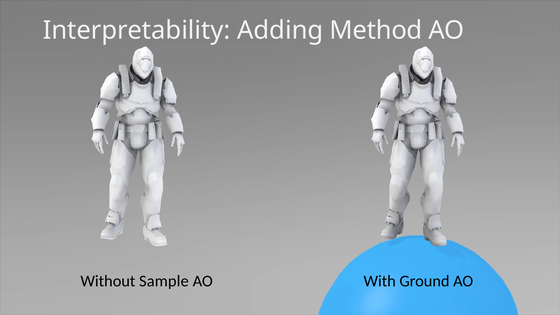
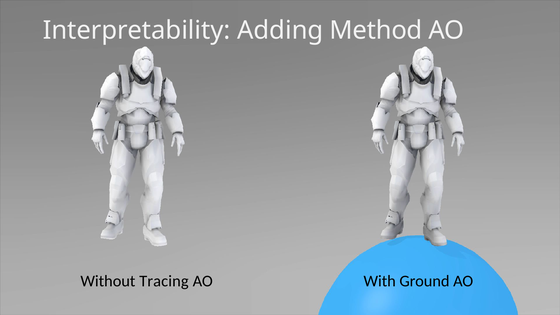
Sample: Sample -> Tracing
